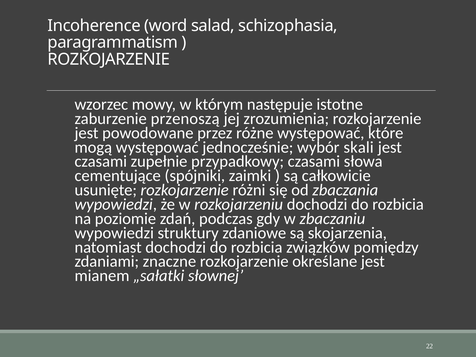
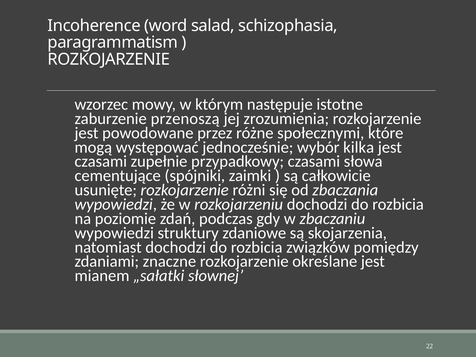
różne występować: występować -> społecznymi
skali: skali -> kilka
